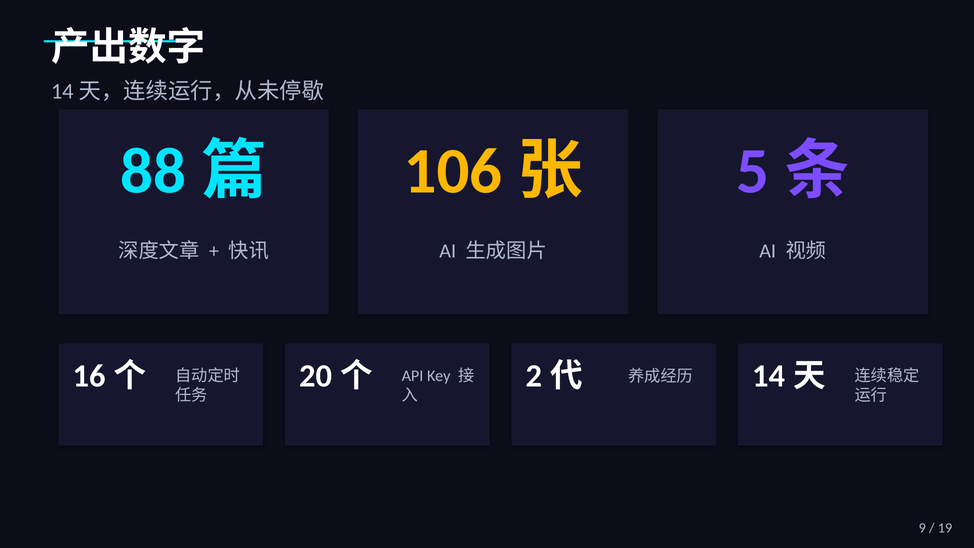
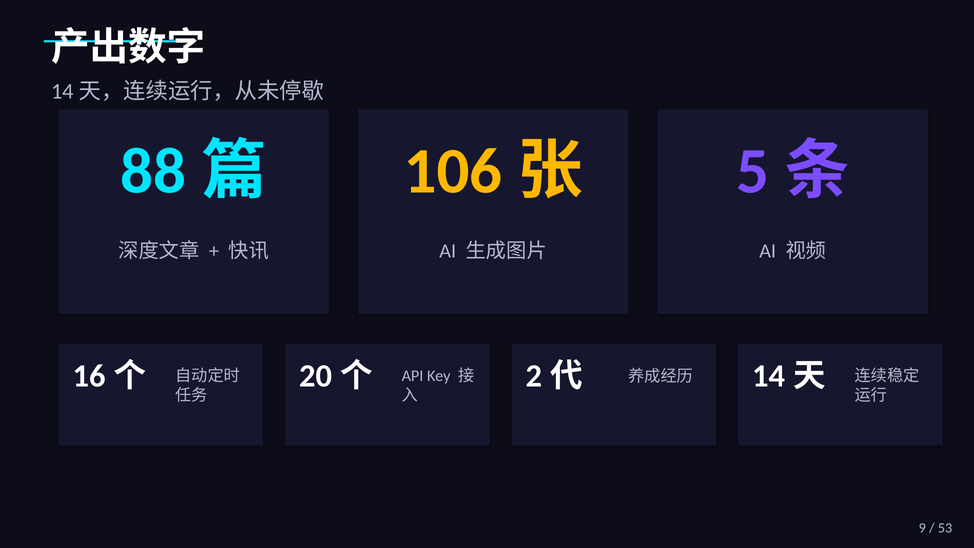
19: 19 -> 53
